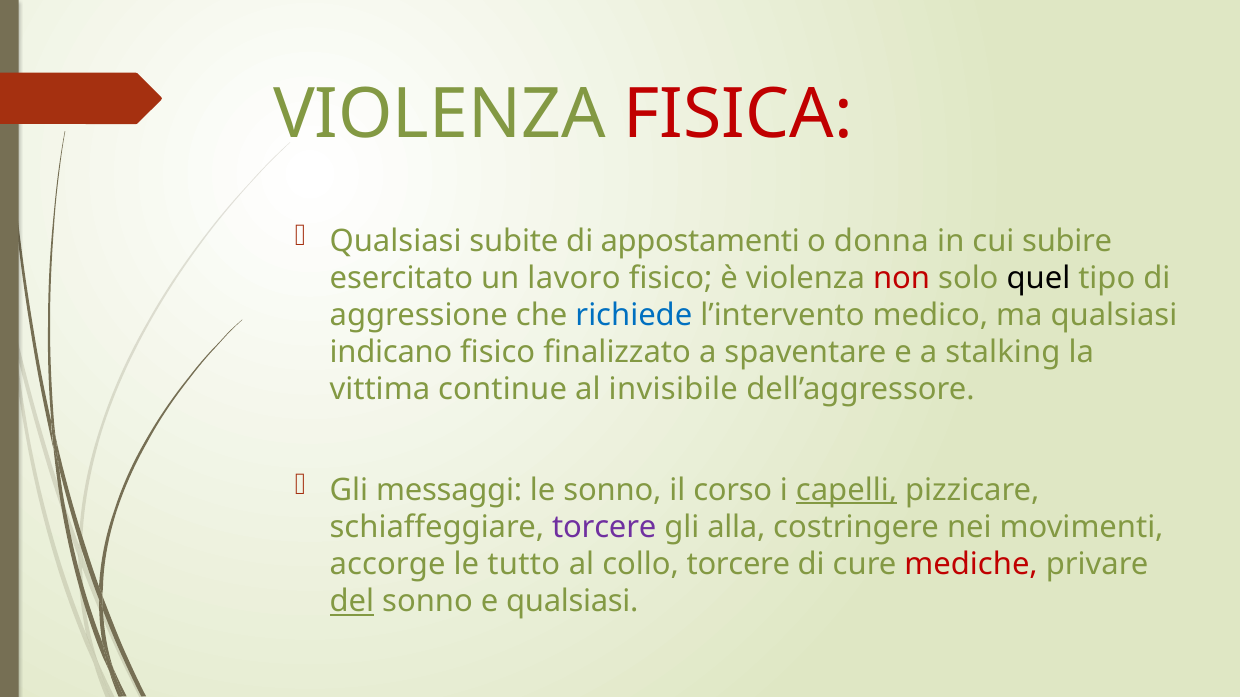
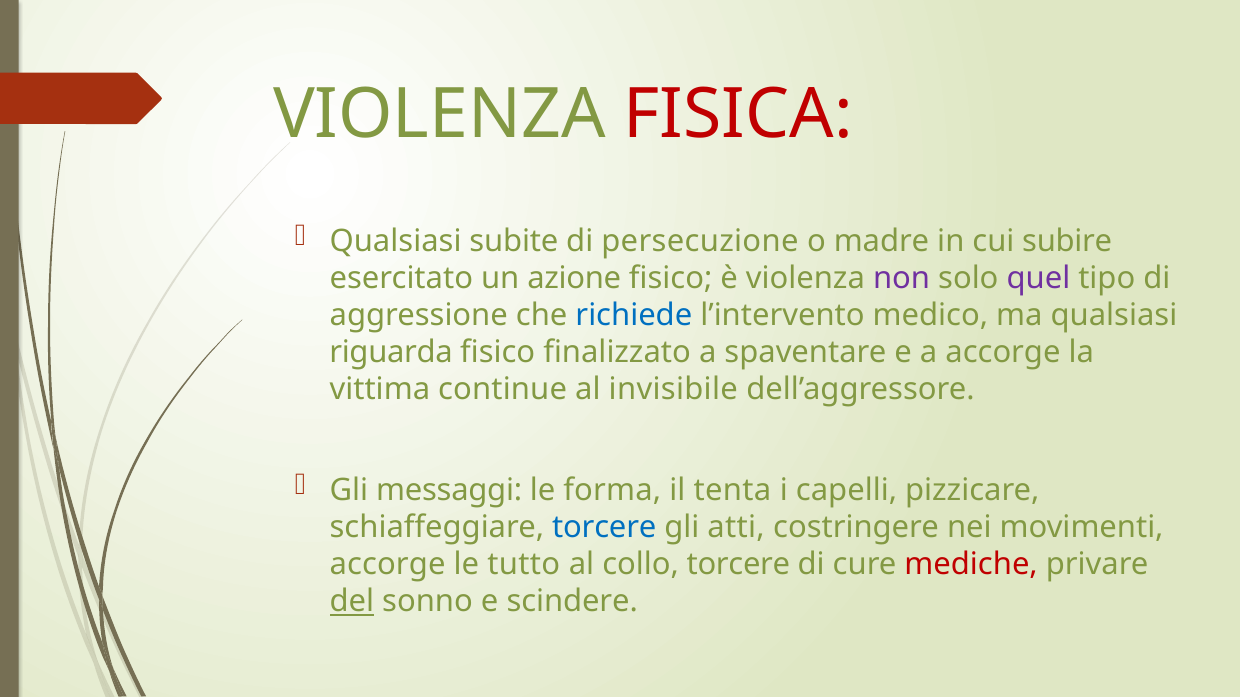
appostamenti: appostamenti -> persecuzione
donna: donna -> madre
lavoro: lavoro -> azione
non colour: red -> purple
quel colour: black -> purple
indicano: indicano -> riguarda
a stalking: stalking -> accorge
le sonno: sonno -> forma
corso: corso -> tenta
capelli underline: present -> none
torcere at (604, 527) colour: purple -> blue
alla: alla -> atti
e qualsiasi: qualsiasi -> scindere
